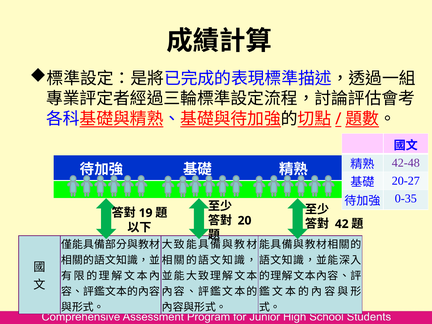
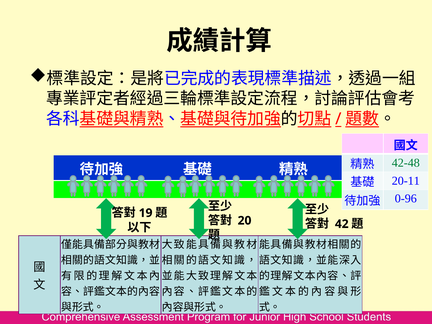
42-48 colour: purple -> green
20-27: 20-27 -> 20-11
0-35: 0-35 -> 0-96
